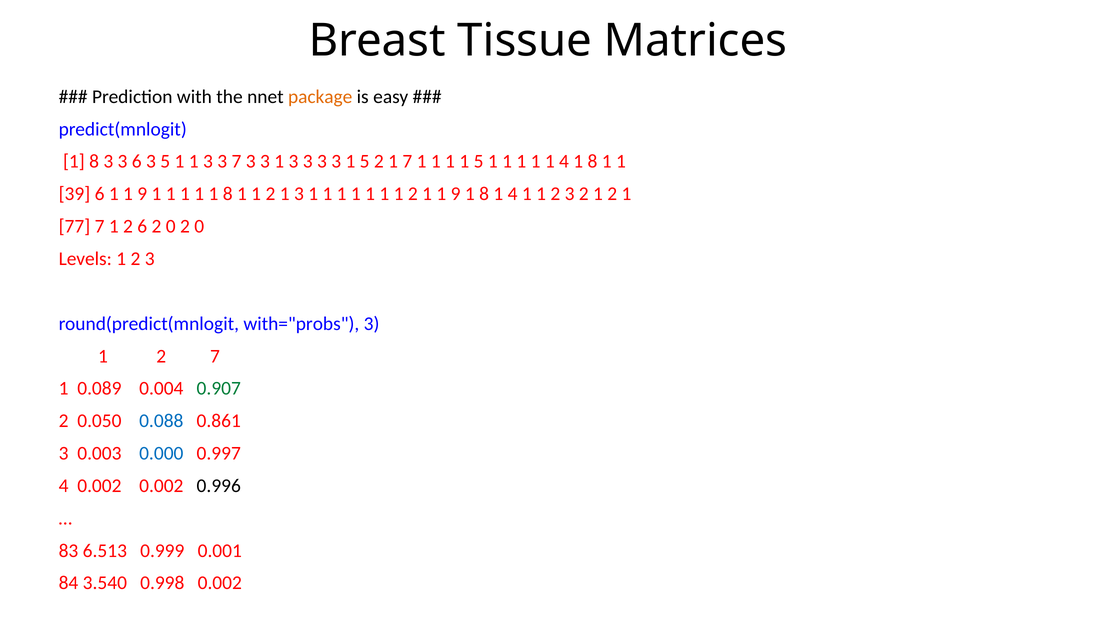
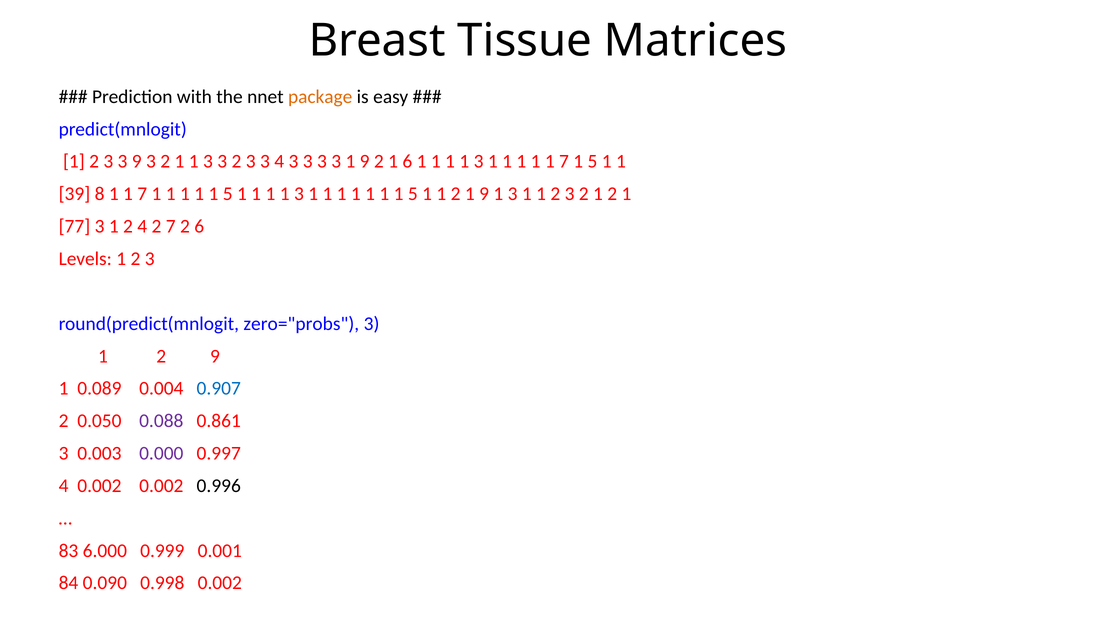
8 at (94, 161): 8 -> 2
3 6: 6 -> 9
5 at (165, 161): 5 -> 2
3 3 7: 7 -> 2
1 at (279, 161): 1 -> 4
3 1 5: 5 -> 9
1 7: 7 -> 6
5 at (479, 161): 5 -> 3
1 1 1 4: 4 -> 7
8 at (592, 161): 8 -> 5
39 6: 6 -> 8
9 at (142, 194): 9 -> 7
8 at (228, 194): 8 -> 5
2 at (271, 194): 2 -> 1
2 at (413, 194): 2 -> 5
9 at (456, 194): 9 -> 2
8 at (484, 194): 8 -> 9
4 at (513, 194): 4 -> 3
77 7: 7 -> 3
2 6: 6 -> 4
0 at (171, 226): 0 -> 7
0 at (199, 226): 0 -> 6
with="probs: with="probs -> zero="probs
2 7: 7 -> 9
0.907 colour: green -> blue
0.088 colour: blue -> purple
0.000 colour: blue -> purple
6.513: 6.513 -> 6.000
3.540: 3.540 -> 0.090
